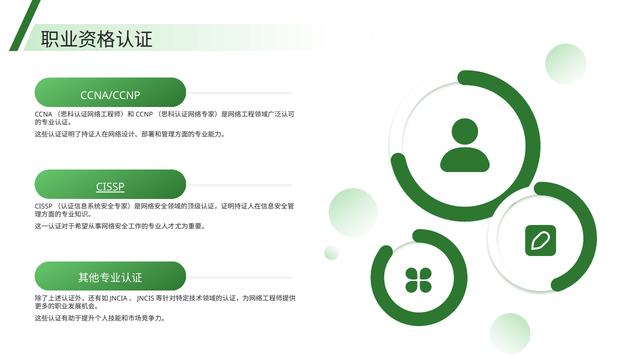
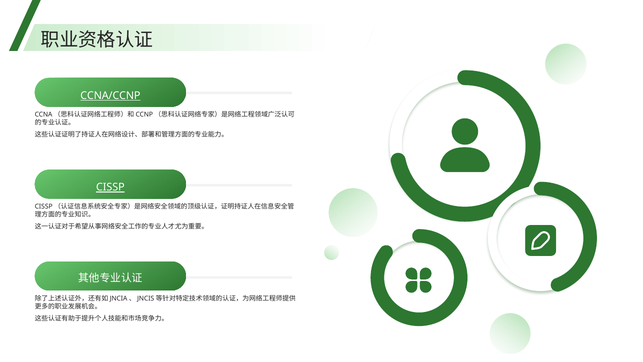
CCNA/CCNP underline: none -> present
